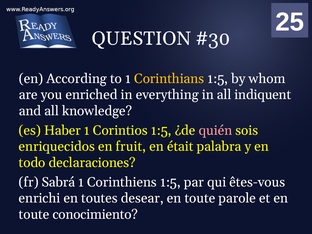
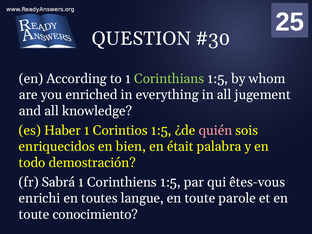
Corinthians colour: yellow -> light green
indiquent: indiquent -> jugement
fruit: fruit -> bien
declaraciones: declaraciones -> demostración
desear: desear -> langue
